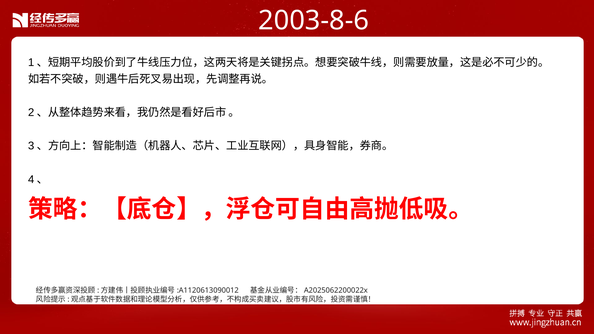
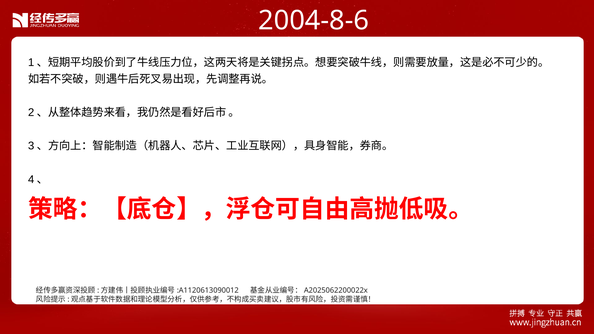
2003-8-6: 2003-8-6 -> 2004-8-6
